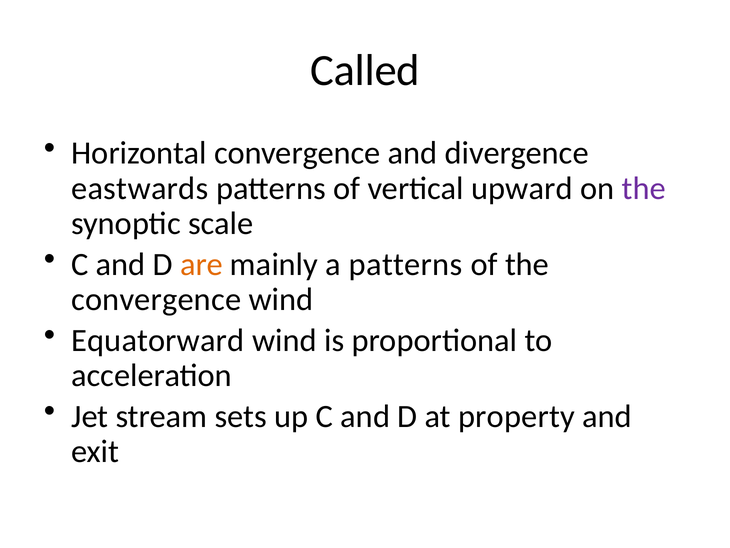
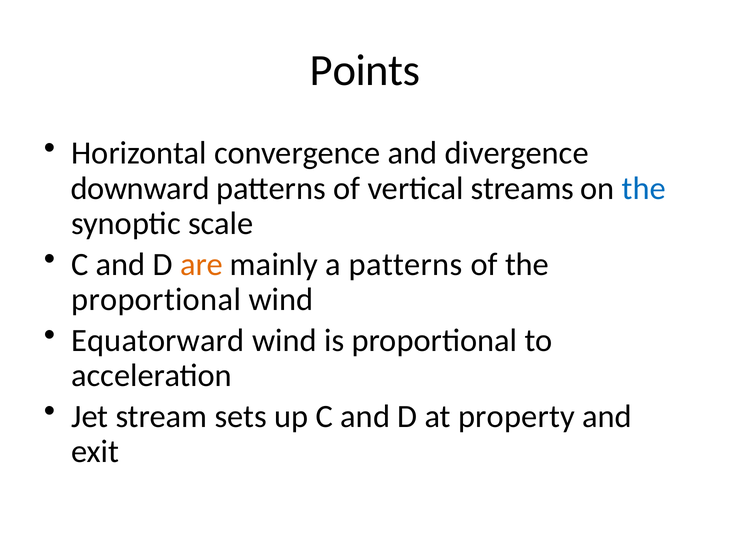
Called: Called -> Points
eastwards: eastwards -> downward
upward: upward -> streams
the at (644, 188) colour: purple -> blue
convergence at (156, 299): convergence -> proportional
